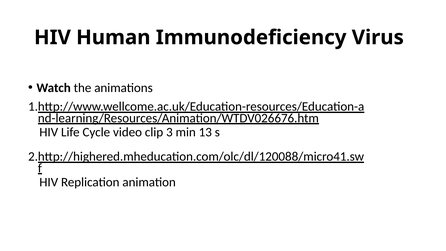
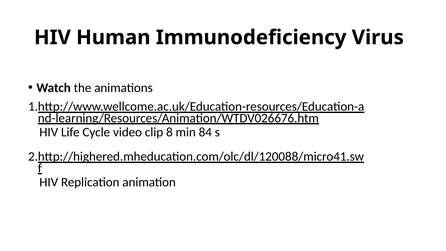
3: 3 -> 8
13: 13 -> 84
